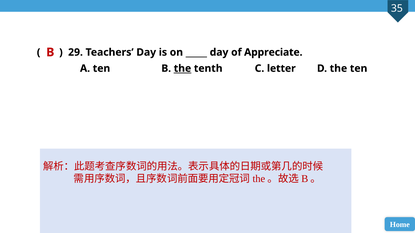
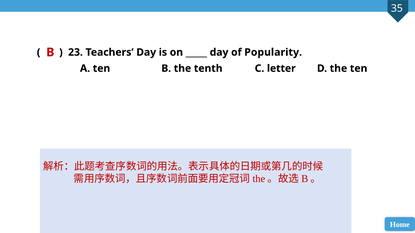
29: 29 -> 23
Appreciate: Appreciate -> Popularity
the at (182, 69) underline: present -> none
